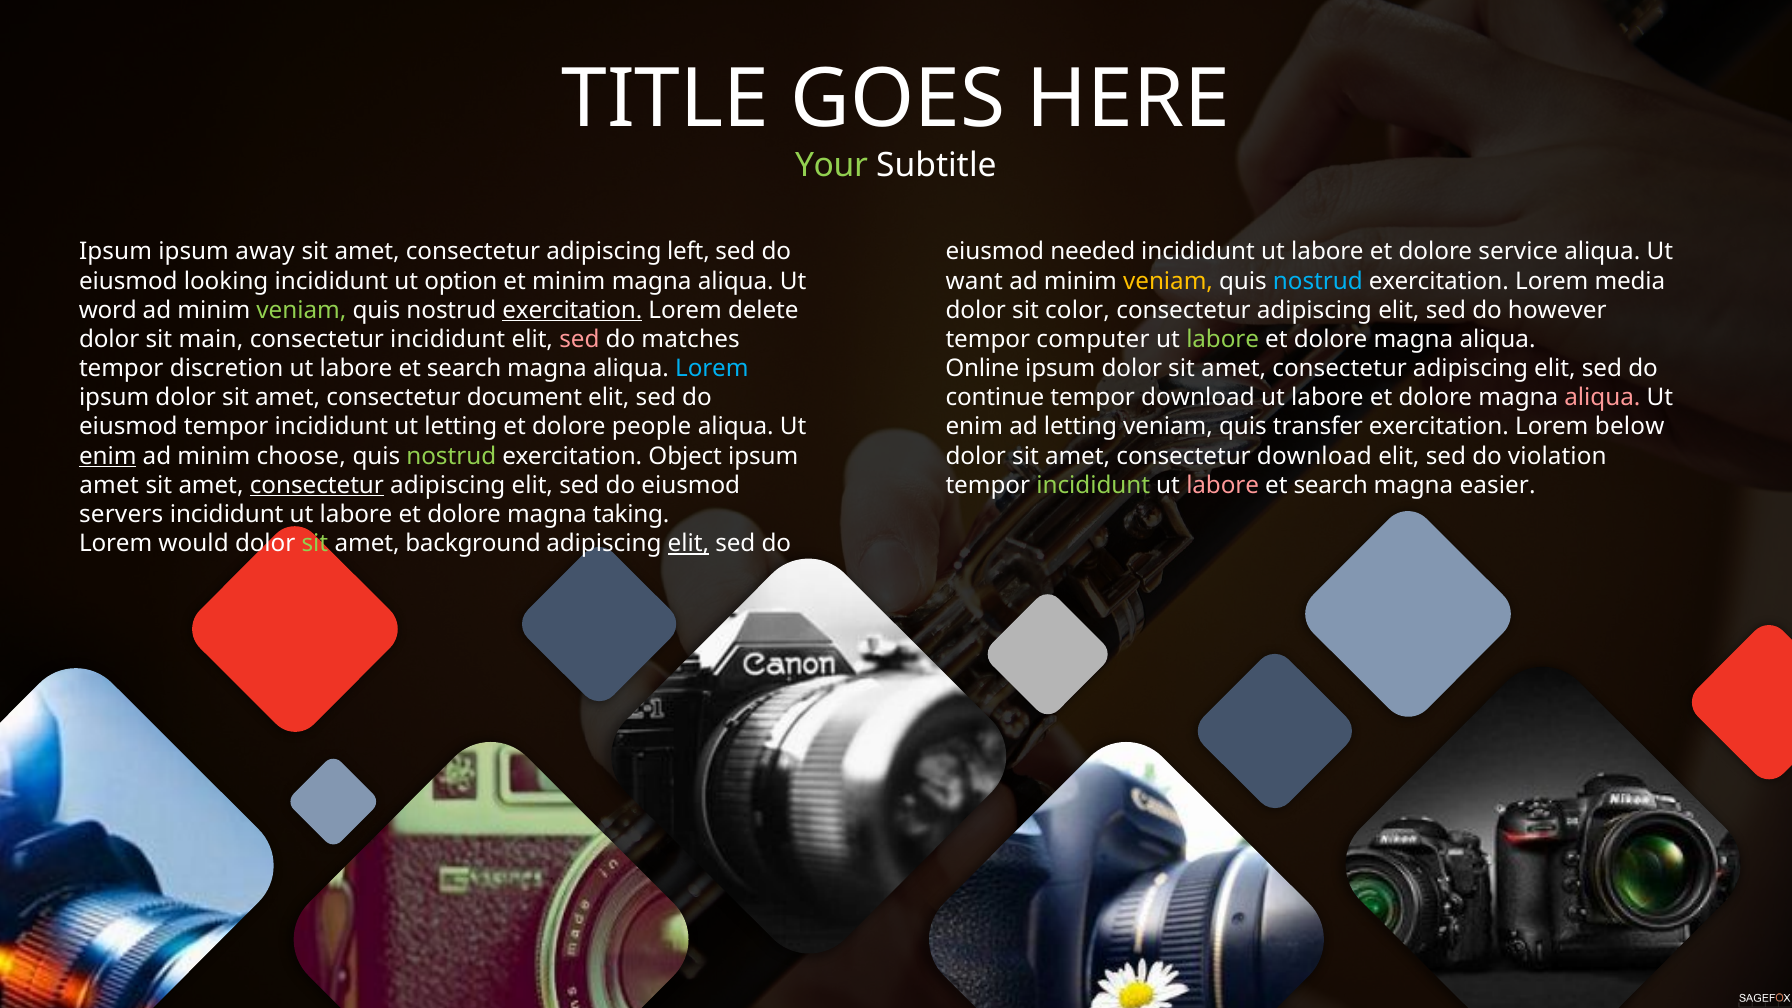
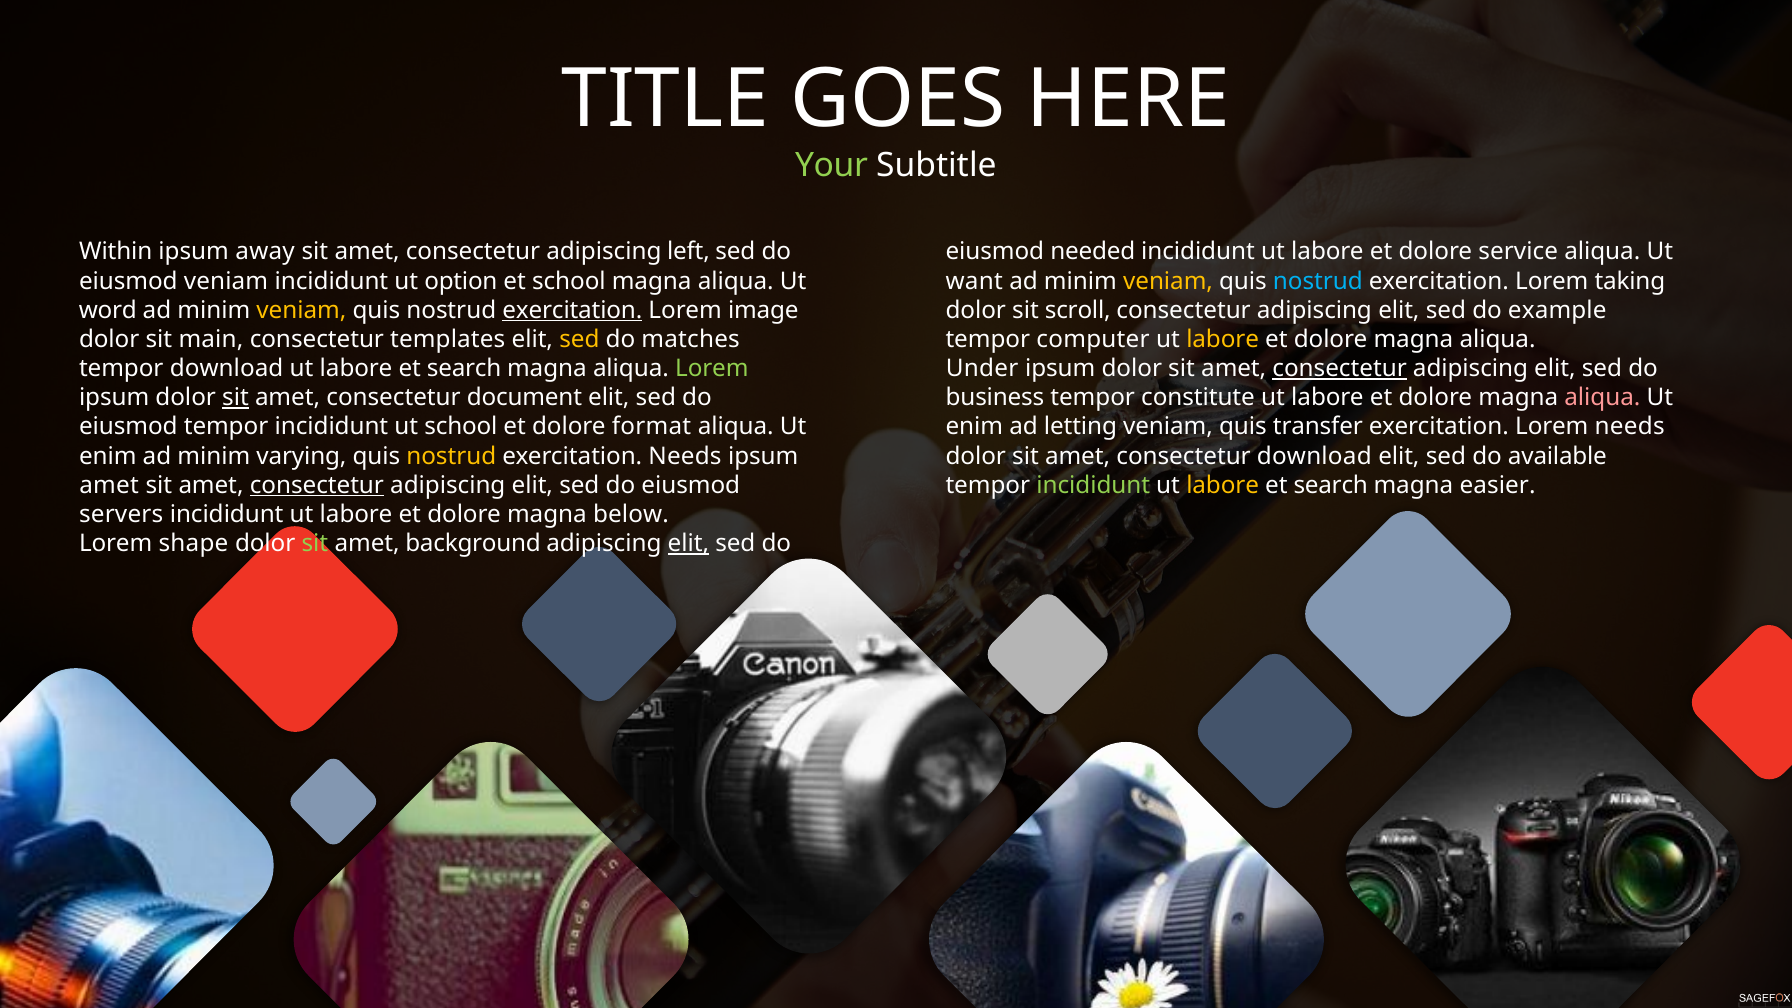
Ipsum at (116, 252): Ipsum -> Within
eiusmod looking: looking -> veniam
et minim: minim -> school
media: media -> taking
veniam at (301, 310) colour: light green -> yellow
delete: delete -> image
color: color -> scroll
however: however -> example
consectetur incididunt: incididunt -> templates
sed at (579, 339) colour: pink -> yellow
labore at (1223, 339) colour: light green -> yellow
tempor discretion: discretion -> download
Lorem at (712, 369) colour: light blue -> light green
Online: Online -> Under
consectetur at (1340, 369) underline: none -> present
sit at (235, 398) underline: none -> present
continue: continue -> business
tempor download: download -> constitute
ut letting: letting -> school
people: people -> format
Lorem below: below -> needs
enim at (108, 456) underline: present -> none
choose: choose -> varying
nostrud at (451, 456) colour: light green -> yellow
exercitation Object: Object -> Needs
violation: violation -> available
labore at (1223, 485) colour: pink -> yellow
taking: taking -> below
would: would -> shape
